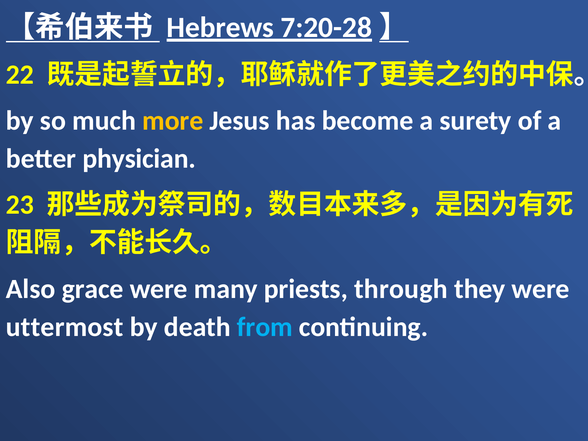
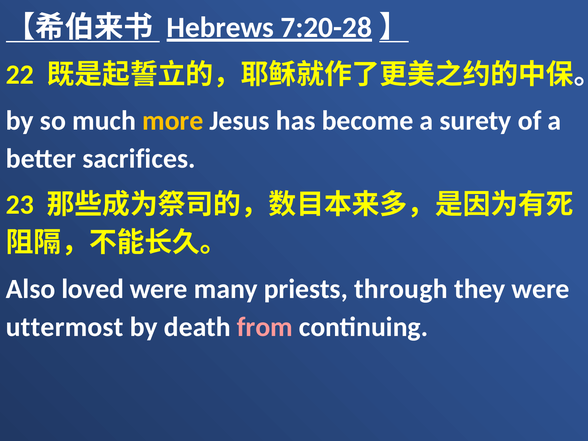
physician: physician -> sacrifices
grace: grace -> loved
from colour: light blue -> pink
